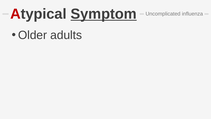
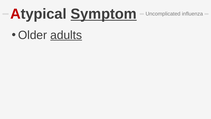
adults underline: none -> present
